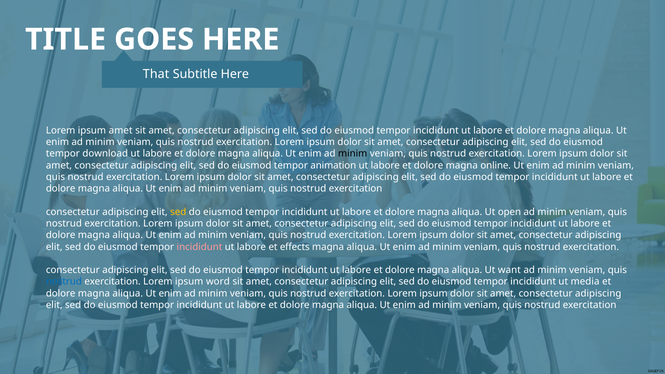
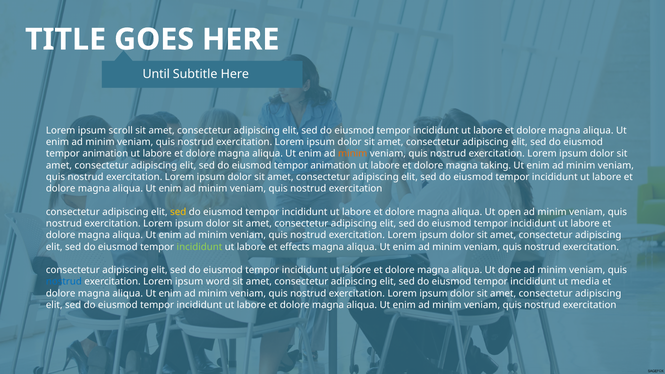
That: That -> Until
ipsum amet: amet -> scroll
download at (105, 154): download -> animation
minim at (353, 154) colour: black -> orange
online: online -> taking
incididunt at (199, 247) colour: pink -> light green
want: want -> done
